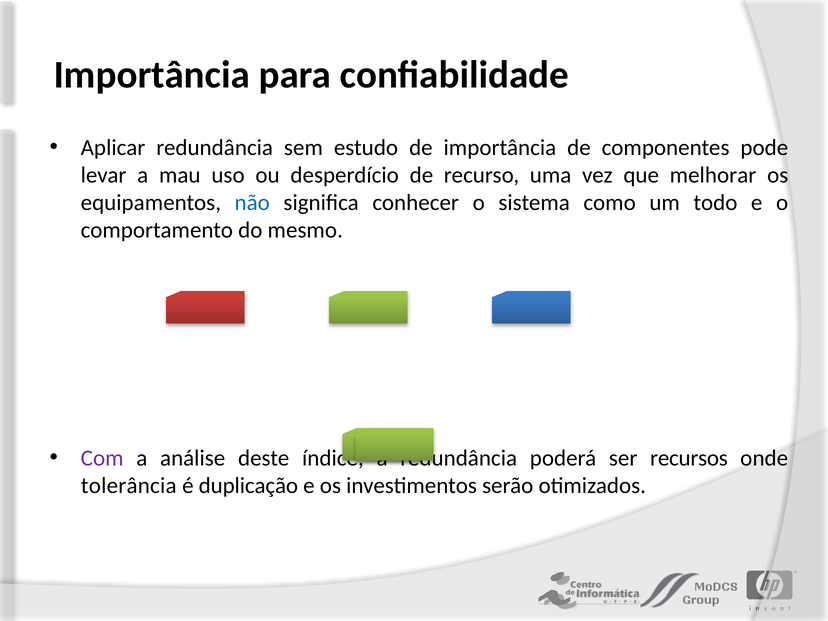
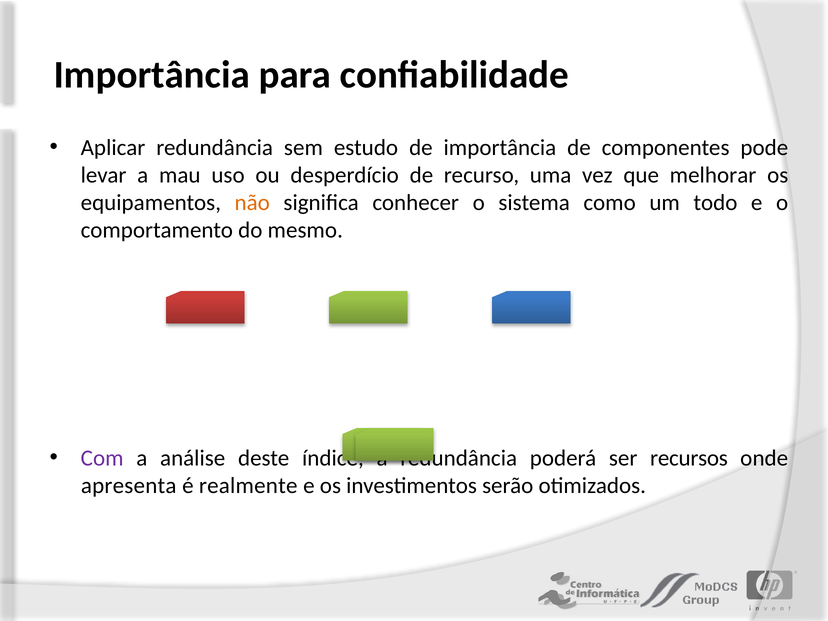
não colour: blue -> orange
tolerância: tolerância -> apresenta
duplicação: duplicação -> realmente
